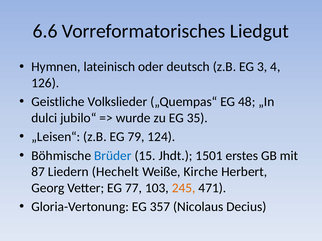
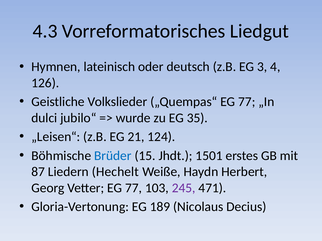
6.6: 6.6 -> 4.3
„Quempas“ EG 48: 48 -> 77
79: 79 -> 21
Kirche: Kirche -> Haydn
245 colour: orange -> purple
357: 357 -> 189
